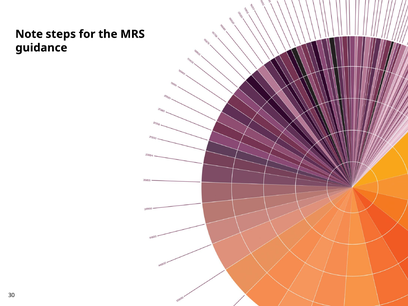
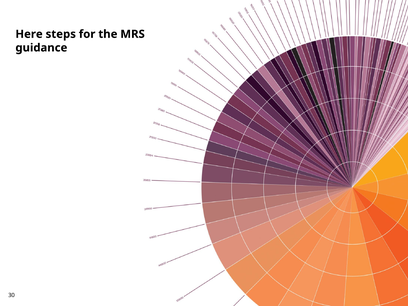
Note: Note -> Here
